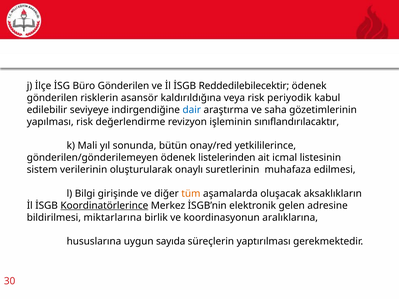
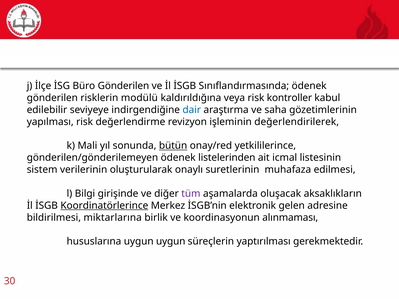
Reddedilebilecektir: Reddedilebilecektir -> Sınıflandırmasında
asansör: asansör -> modülü
periyodik: periyodik -> kontroller
sınıflandırılacaktır: sınıflandırılacaktır -> değerlendirilerek
bütün underline: none -> present
tüm colour: orange -> purple
aralıklarına: aralıklarına -> alınmaması
uygun sayıda: sayıda -> uygun
